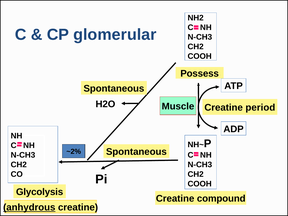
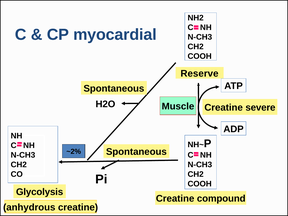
glomerular: glomerular -> myocardial
Possess: Possess -> Reserve
period: period -> severe
anhydrous underline: present -> none
